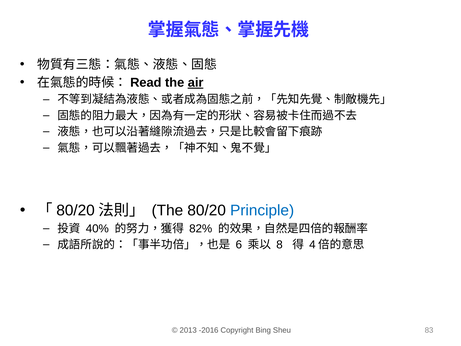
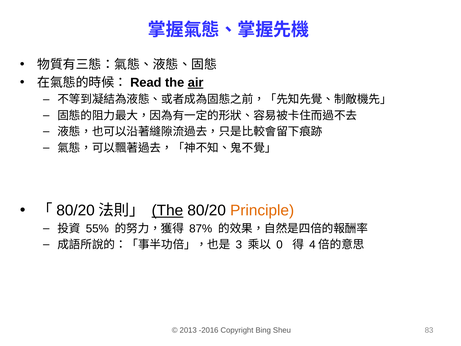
The at (167, 210) underline: none -> present
Principle colour: blue -> orange
40%: 40% -> 55%
82%: 82% -> 87%
6: 6 -> 3
8: 8 -> 0
